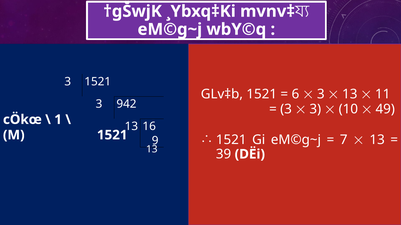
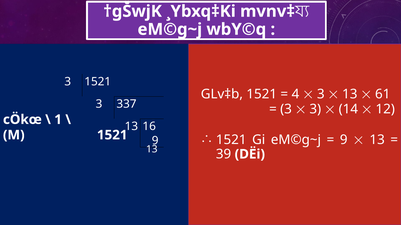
6: 6 -> 4
11: 11 -> 61
942: 942 -> 337
10: 10 -> 14
49: 49 -> 12
7 at (344, 140): 7 -> 9
